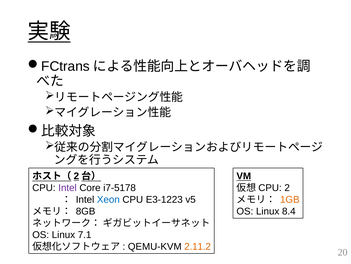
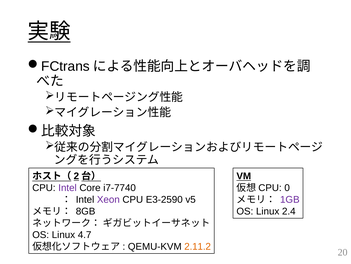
i7-5178: i7-5178 -> i7-7740
2: 2 -> 0
Xeon colour: blue -> purple
E3-1223: E3-1223 -> E3-2590
1GB colour: orange -> purple
8.4: 8.4 -> 2.4
7.1: 7.1 -> 4.7
